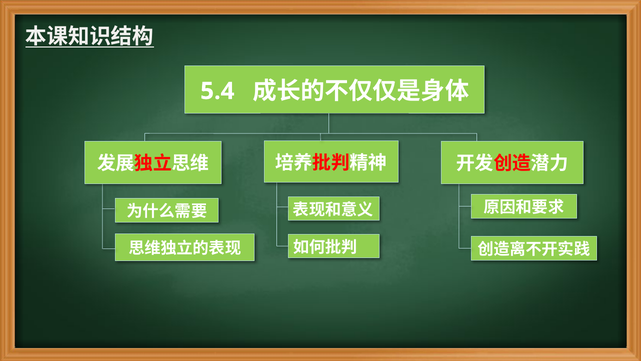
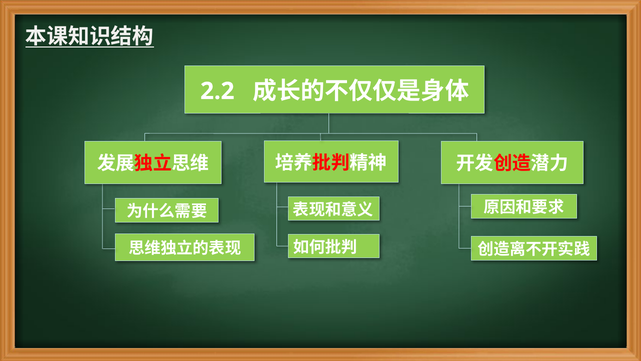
5.4: 5.4 -> 2.2
